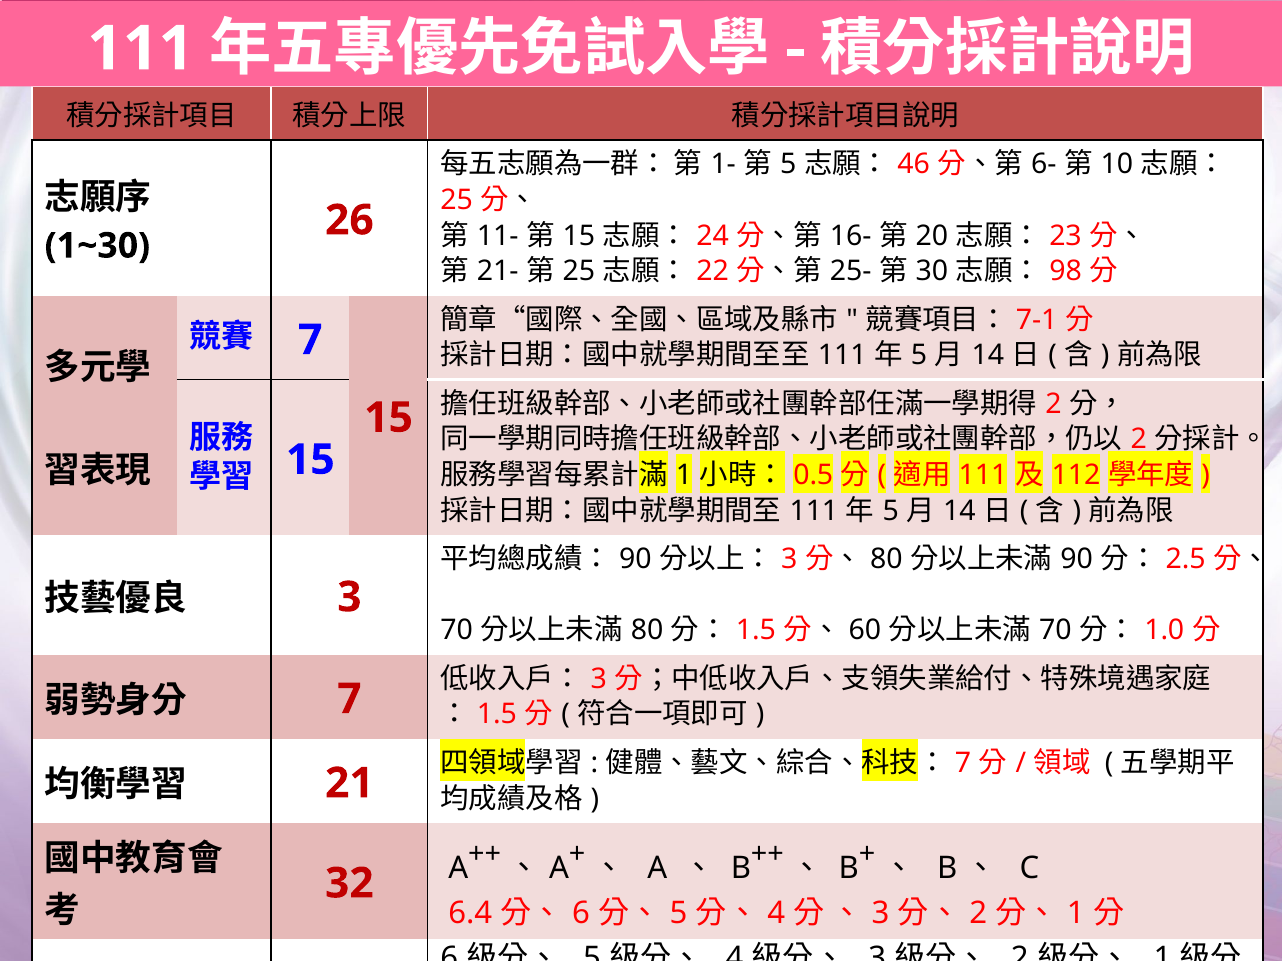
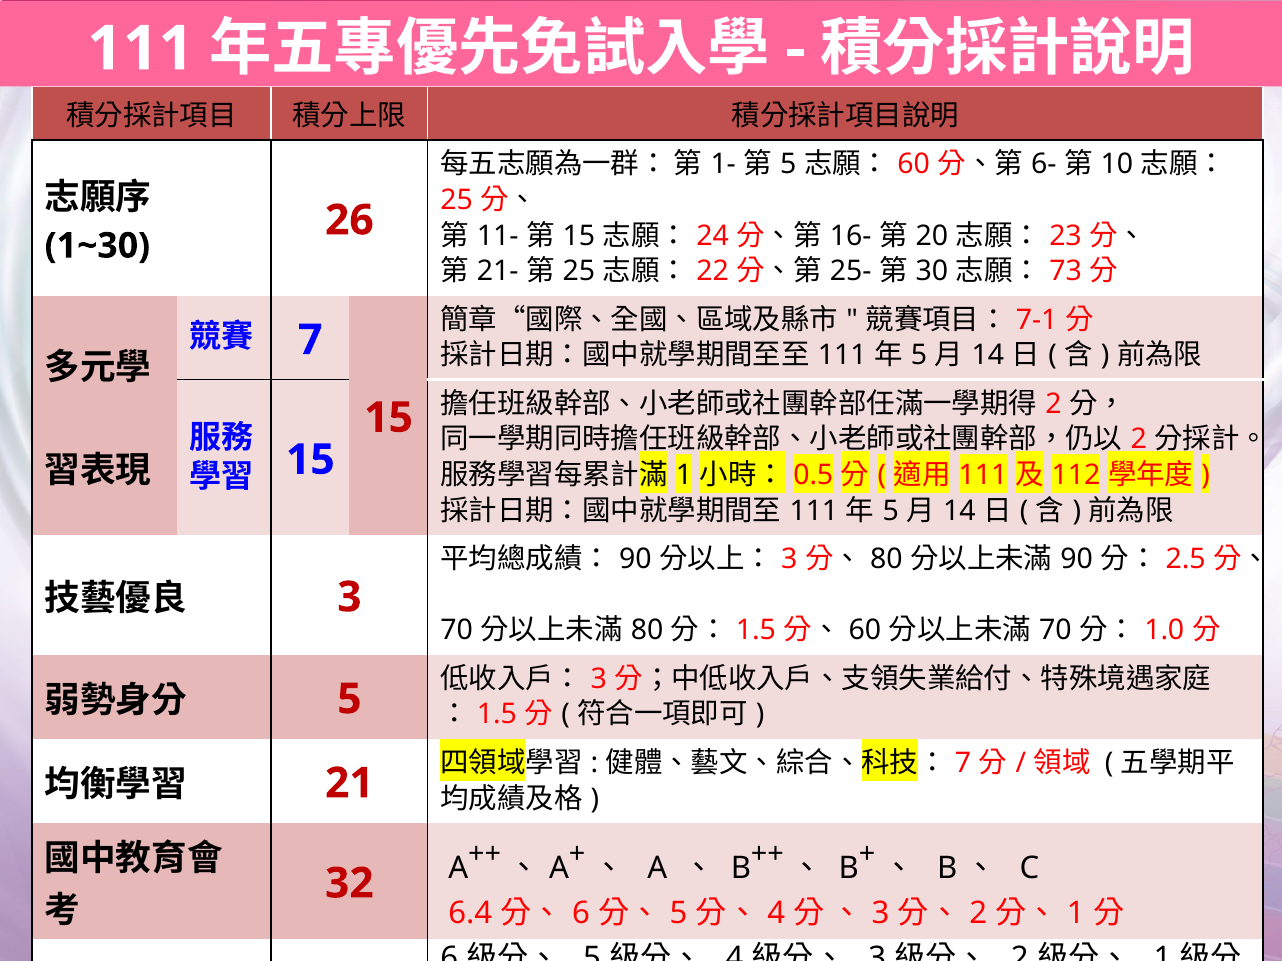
46 at (914, 165): 46 -> 60
98: 98 -> 73
7 at (349, 699): 7 -> 5
